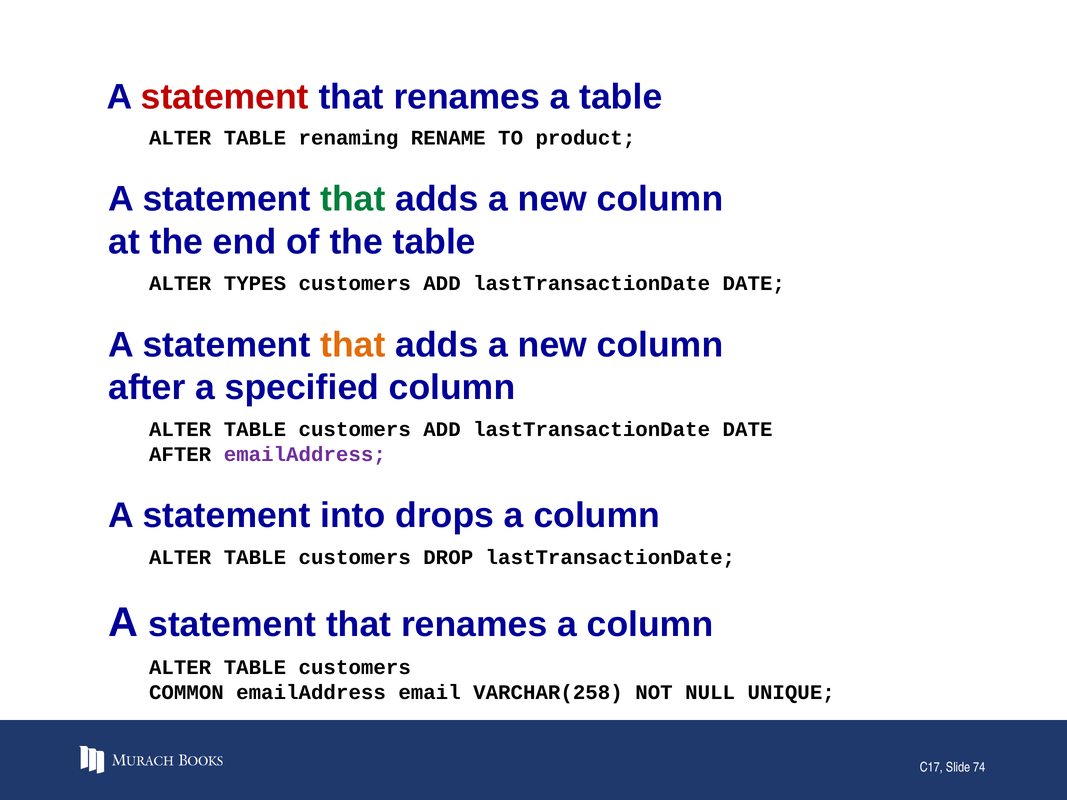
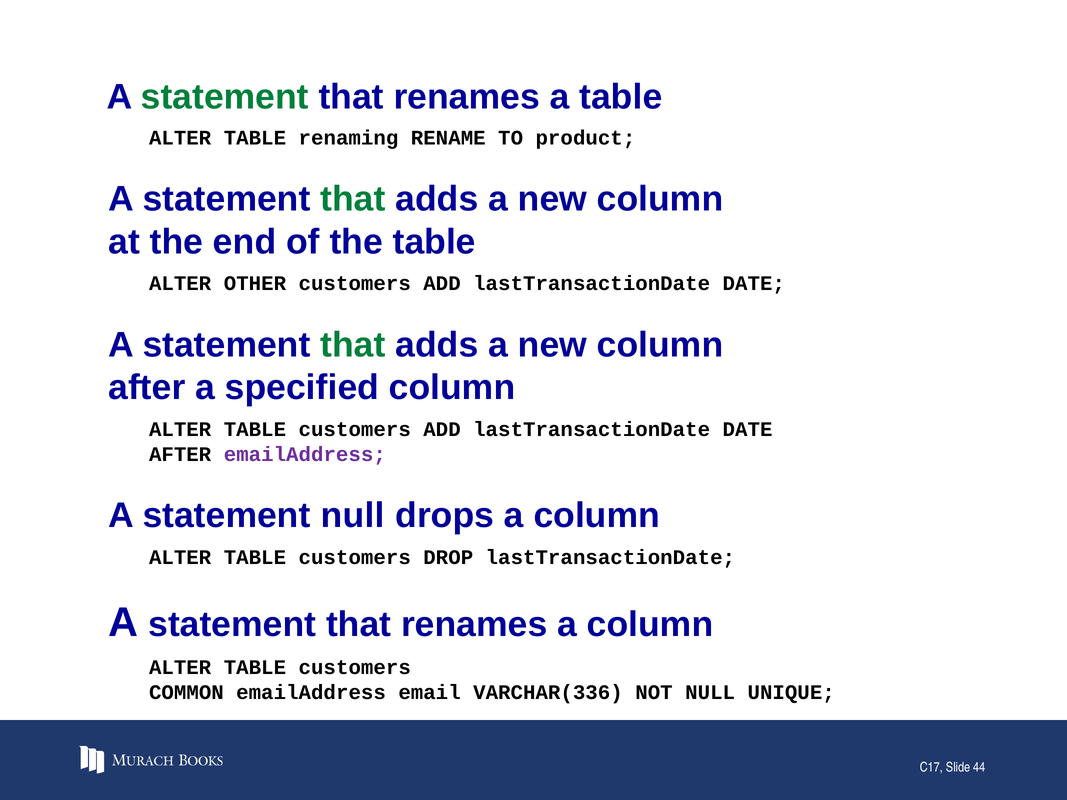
statement at (225, 97) colour: red -> green
TYPES: TYPES -> OTHER
that at (353, 345) colour: orange -> green
statement into: into -> null
VARCHAR(258: VARCHAR(258 -> VARCHAR(336
74: 74 -> 44
